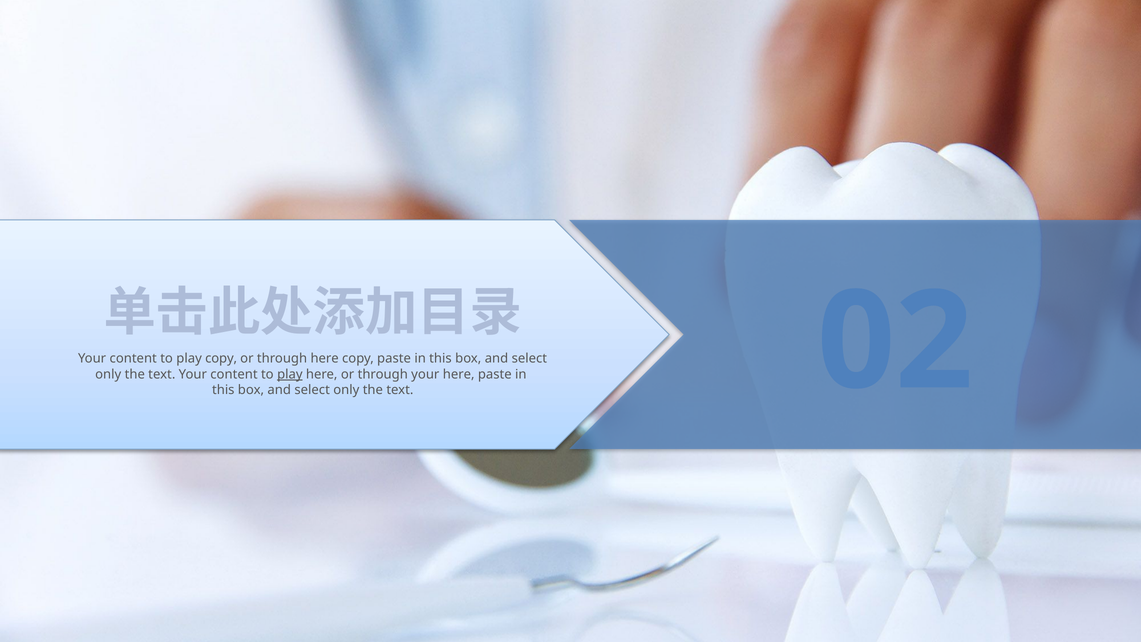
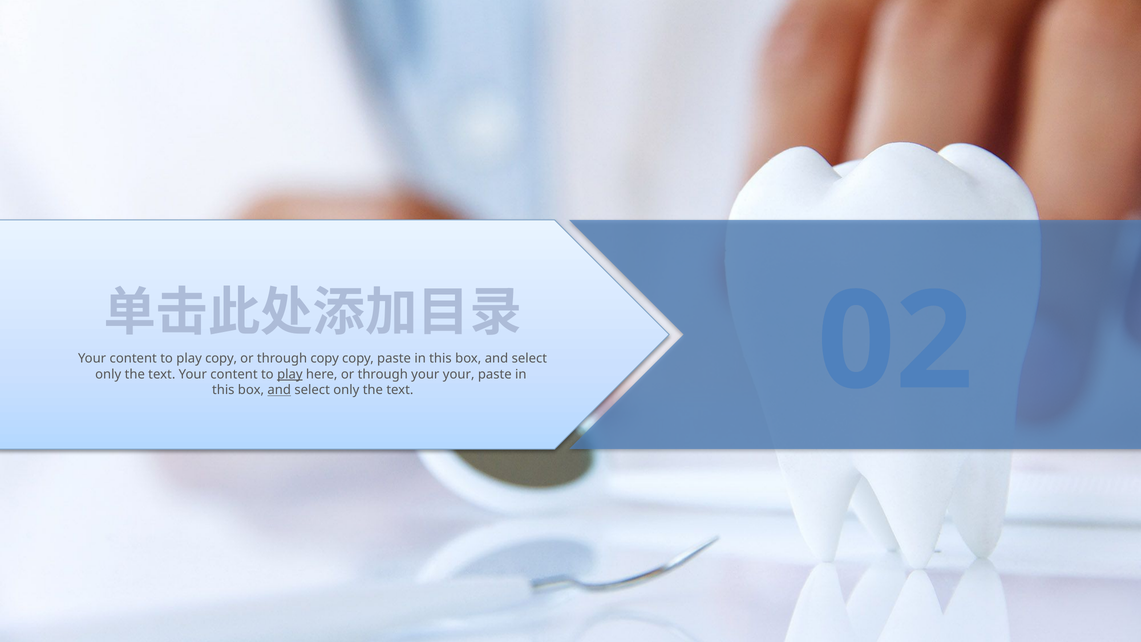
through here: here -> copy
your here: here -> your
and at (279, 390) underline: none -> present
